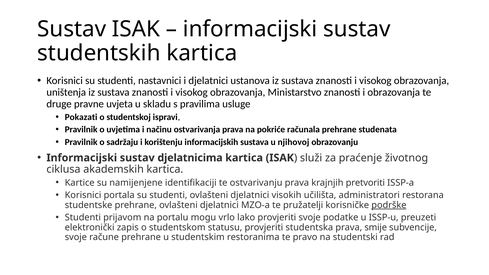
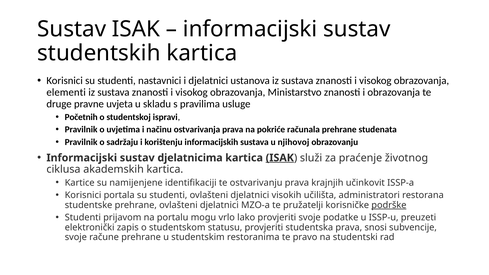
uništenja: uništenja -> elementi
Pokazati: Pokazati -> Početnih
ISAK at (280, 158) underline: none -> present
pretvoriti: pretvoriti -> učinkovit
smije: smije -> snosi
